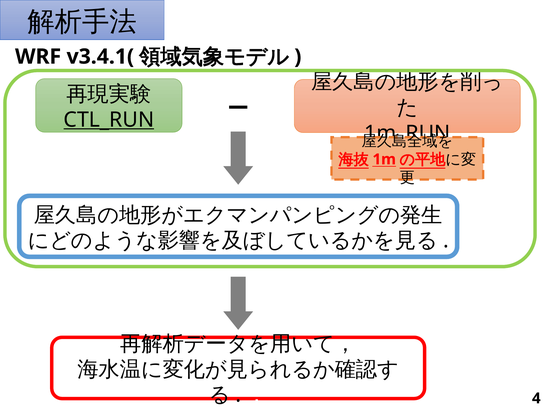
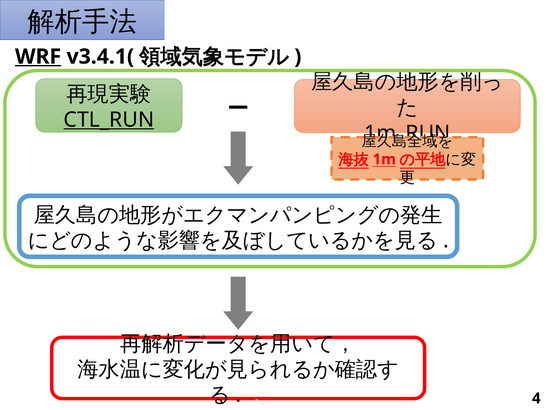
WRF underline: none -> present
